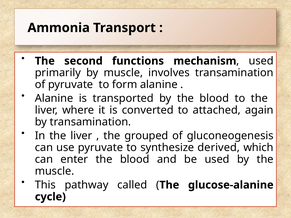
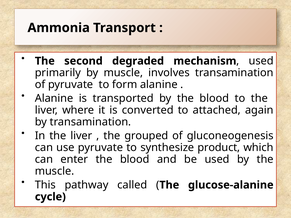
functions: functions -> degraded
derived: derived -> product
